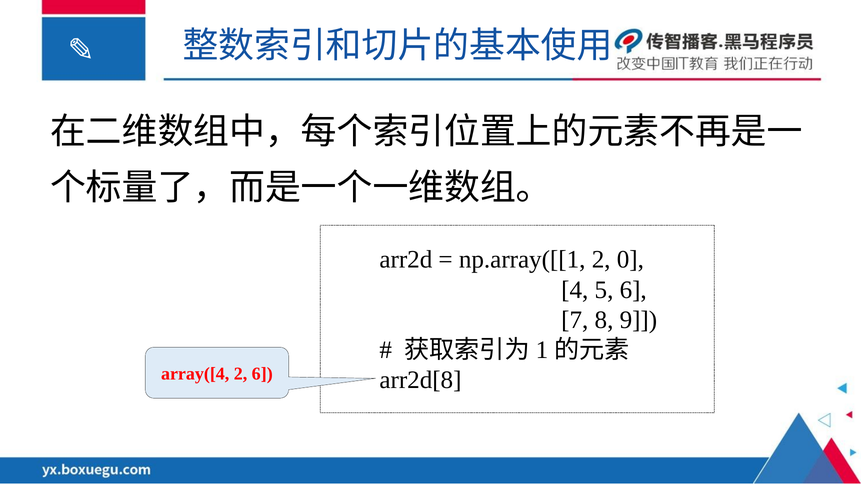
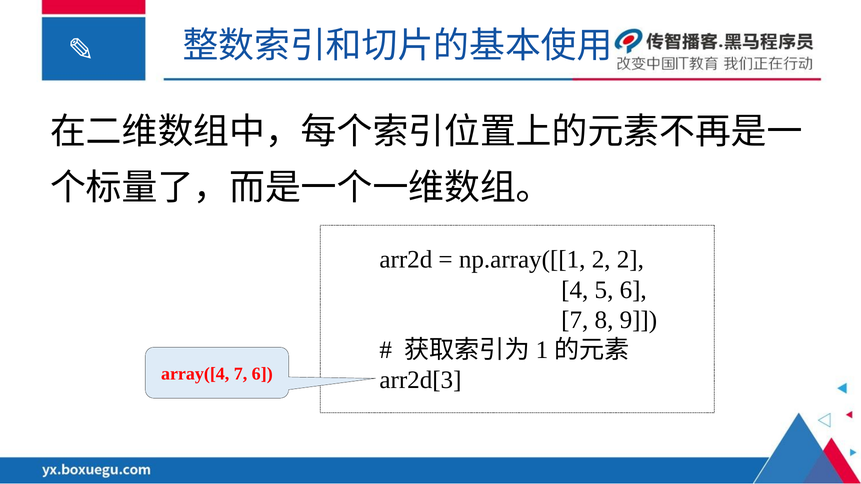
2 0: 0 -> 2
array([4 2: 2 -> 7
arr2d[8: arr2d[8 -> arr2d[3
